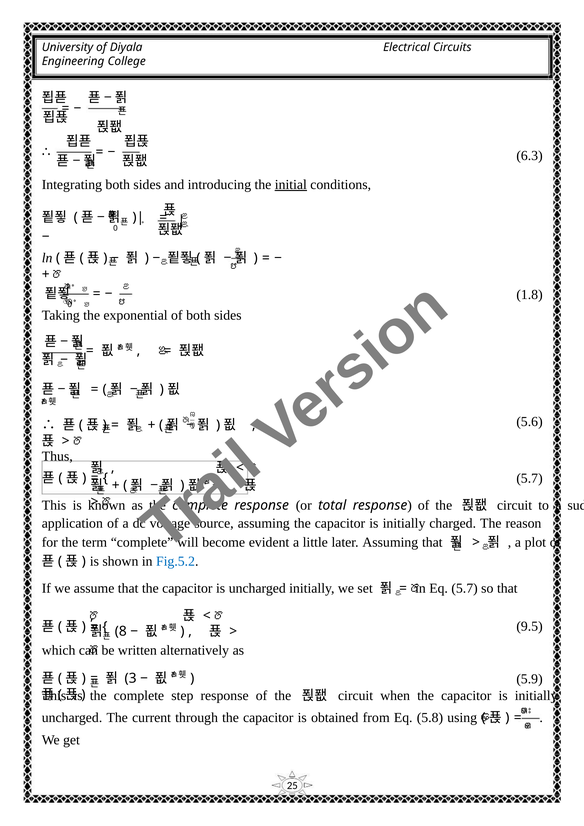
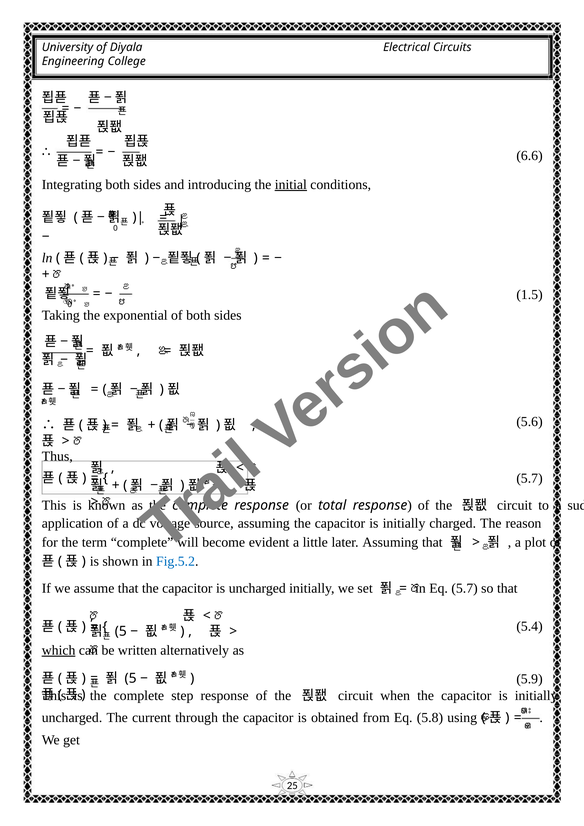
6.3: 6.3 -> 6.6
1.8: 1.8 -> 1.5
9.5: 9.5 -> 5.4
8 at (121, 631): 8 -> 5
which underline: none -> present
3 at (131, 678): 3 -> 5
